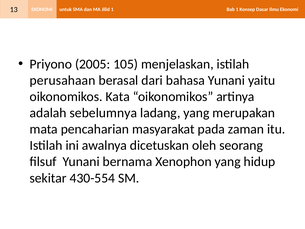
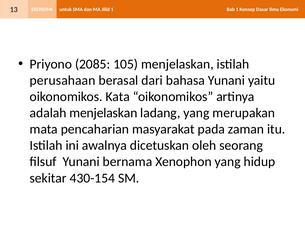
2005: 2005 -> 2085
adalah sebelumnya: sebelumnya -> menjelaskan
430-554: 430-554 -> 430-154
